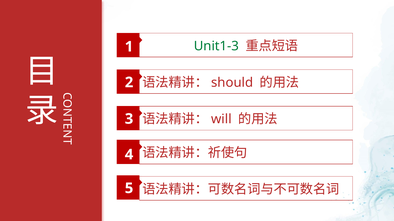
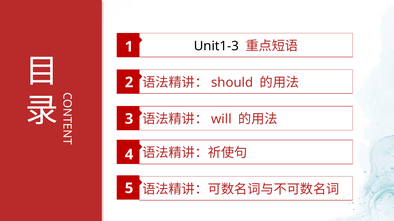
Unit1-3 colour: green -> black
